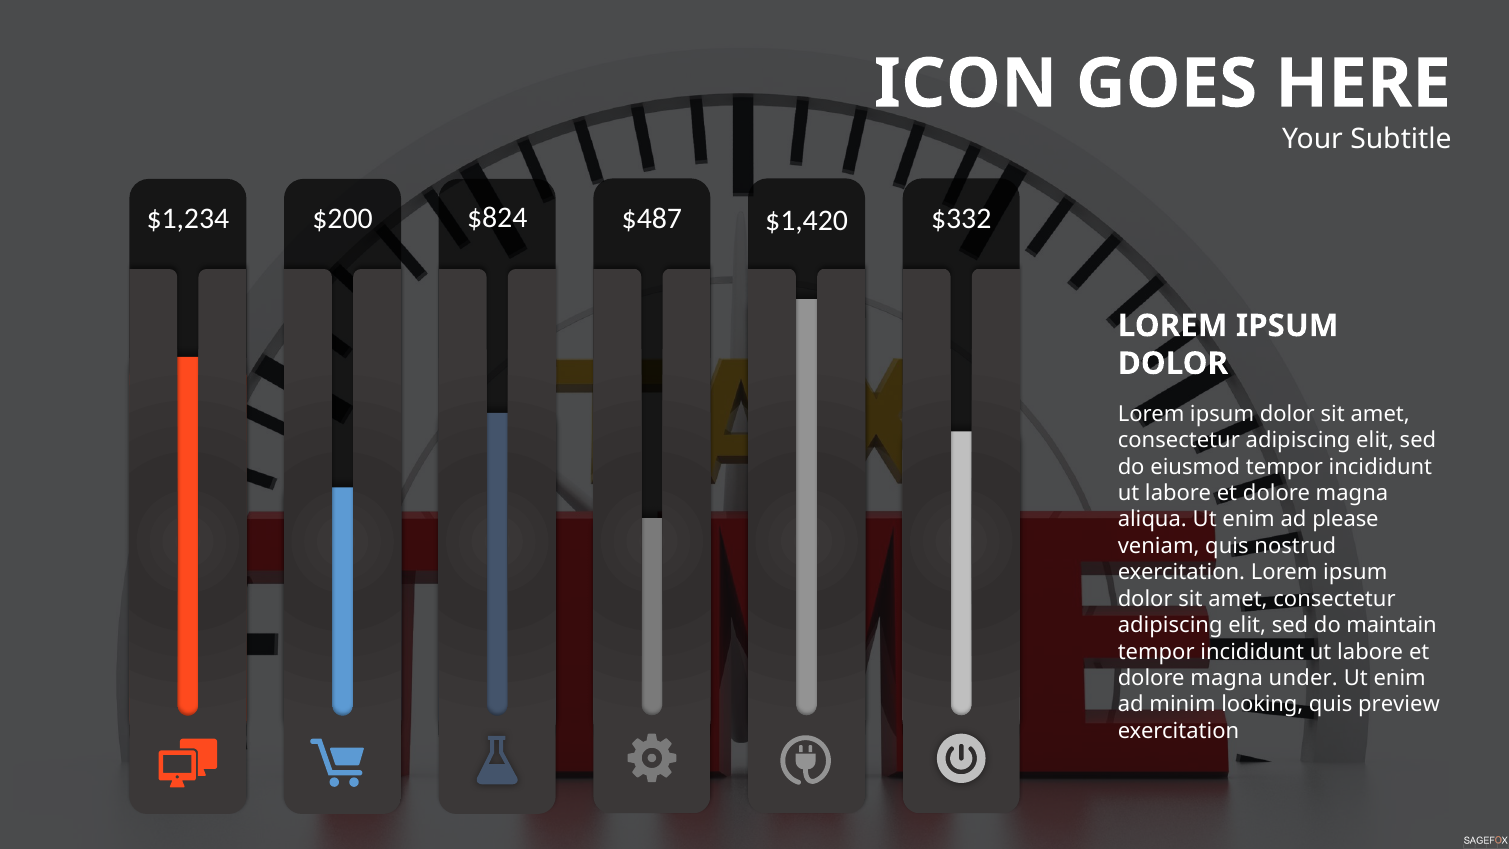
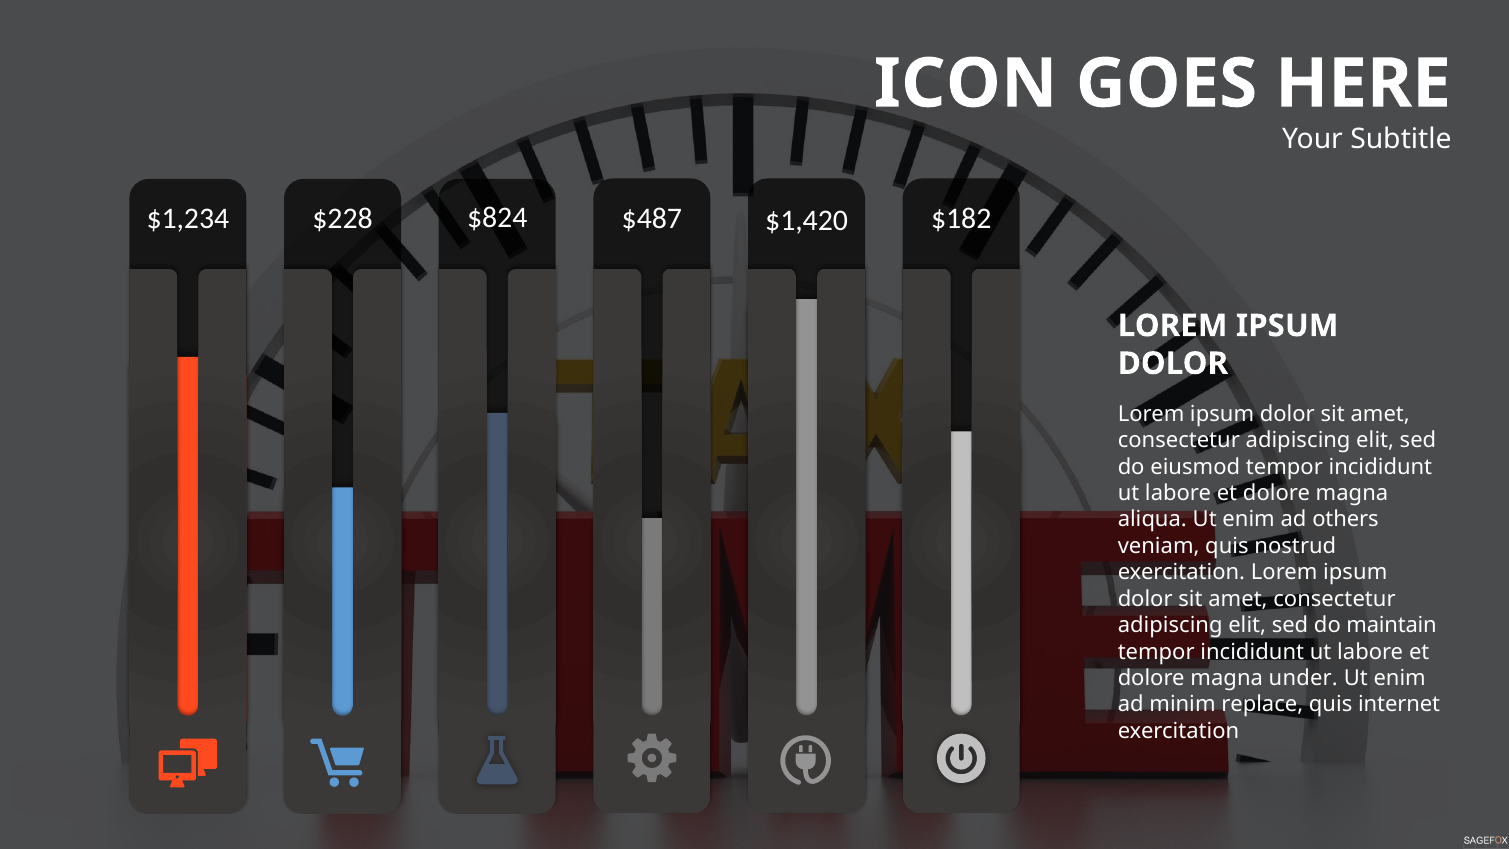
$200: $200 -> $228
$332: $332 -> $182
please: please -> others
looking: looking -> replace
preview: preview -> internet
